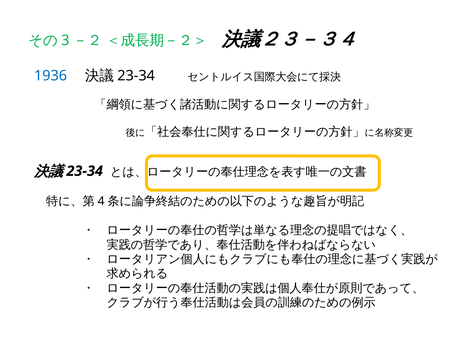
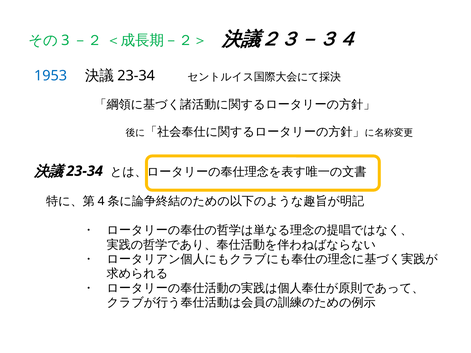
1936: 1936 -> 1953
